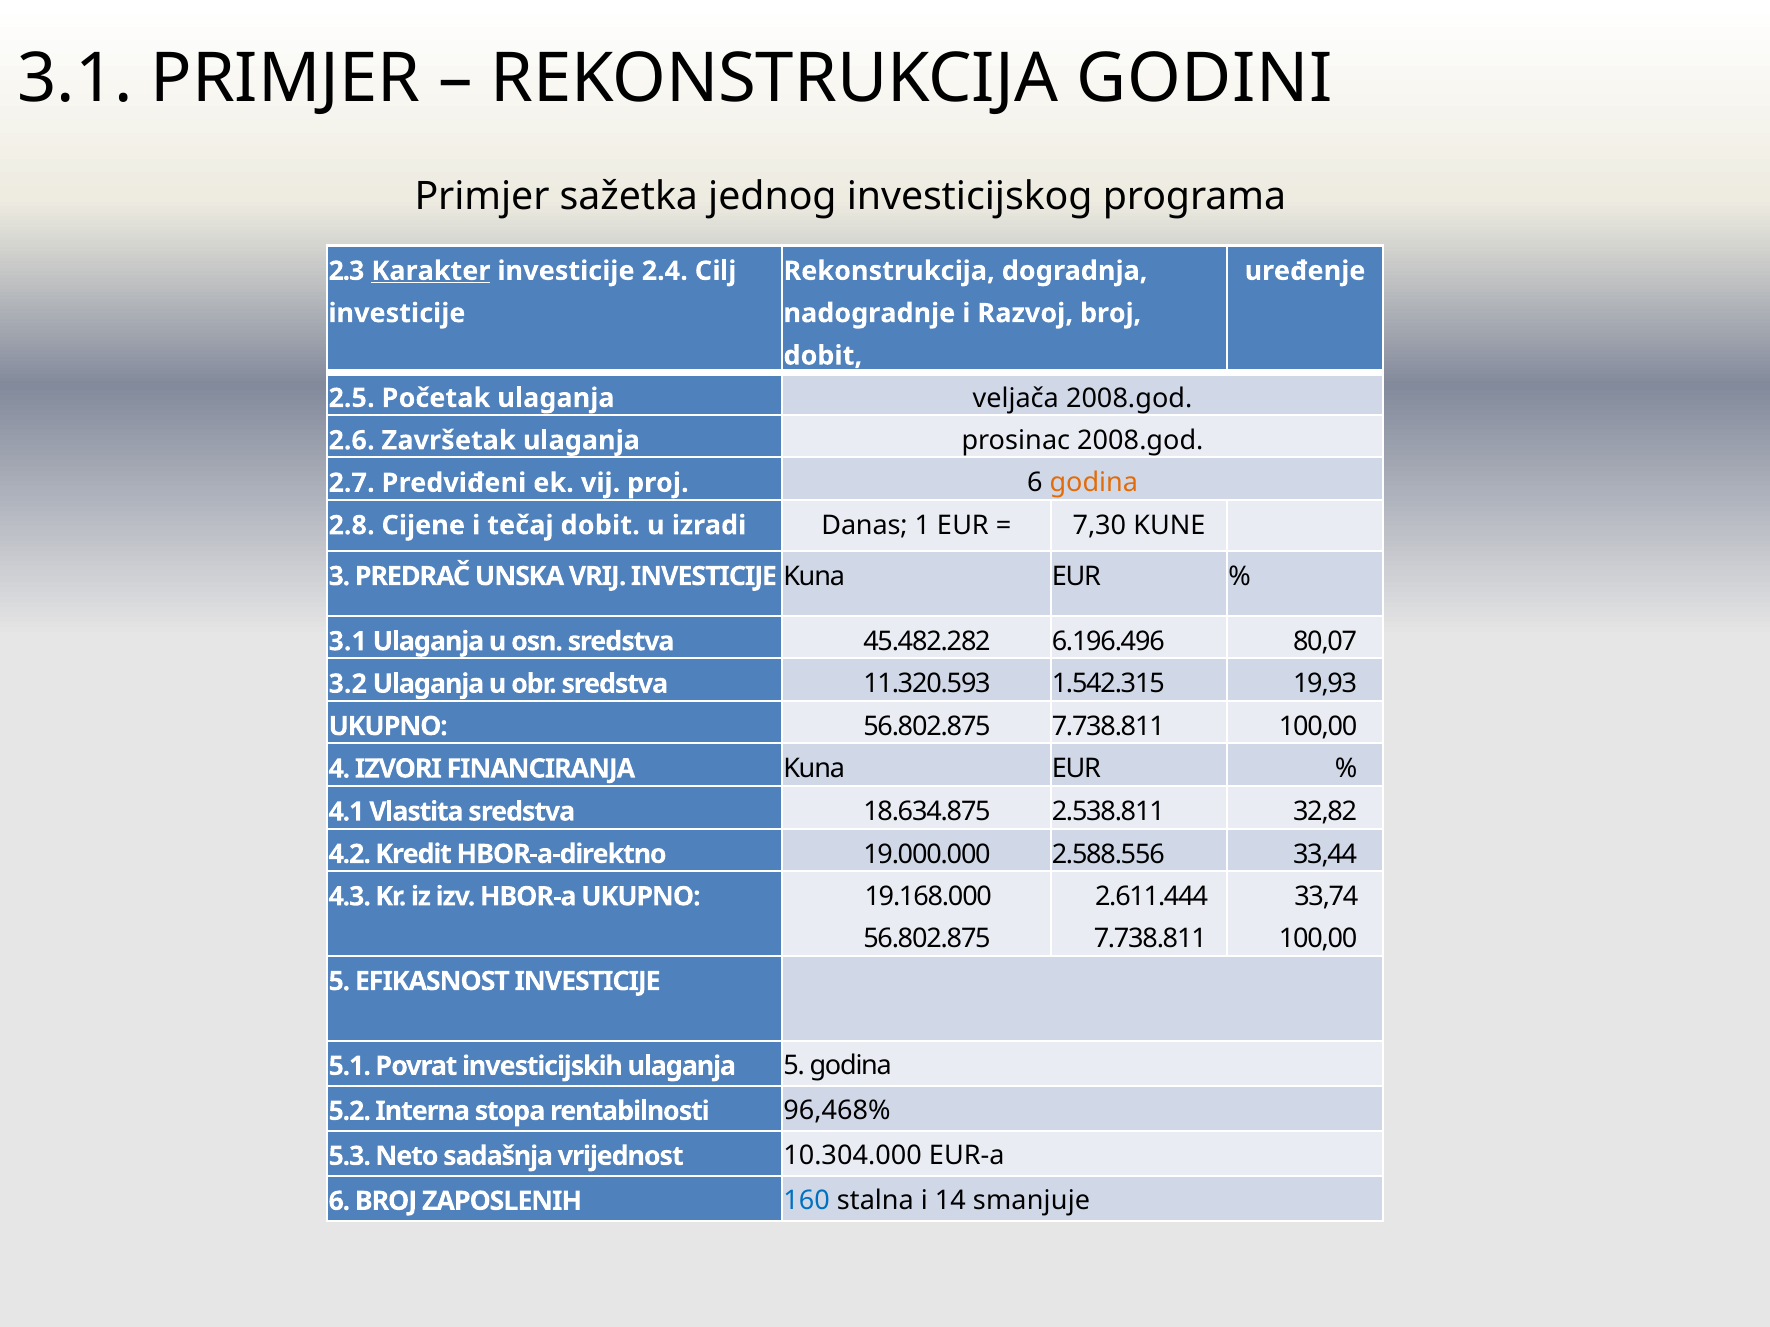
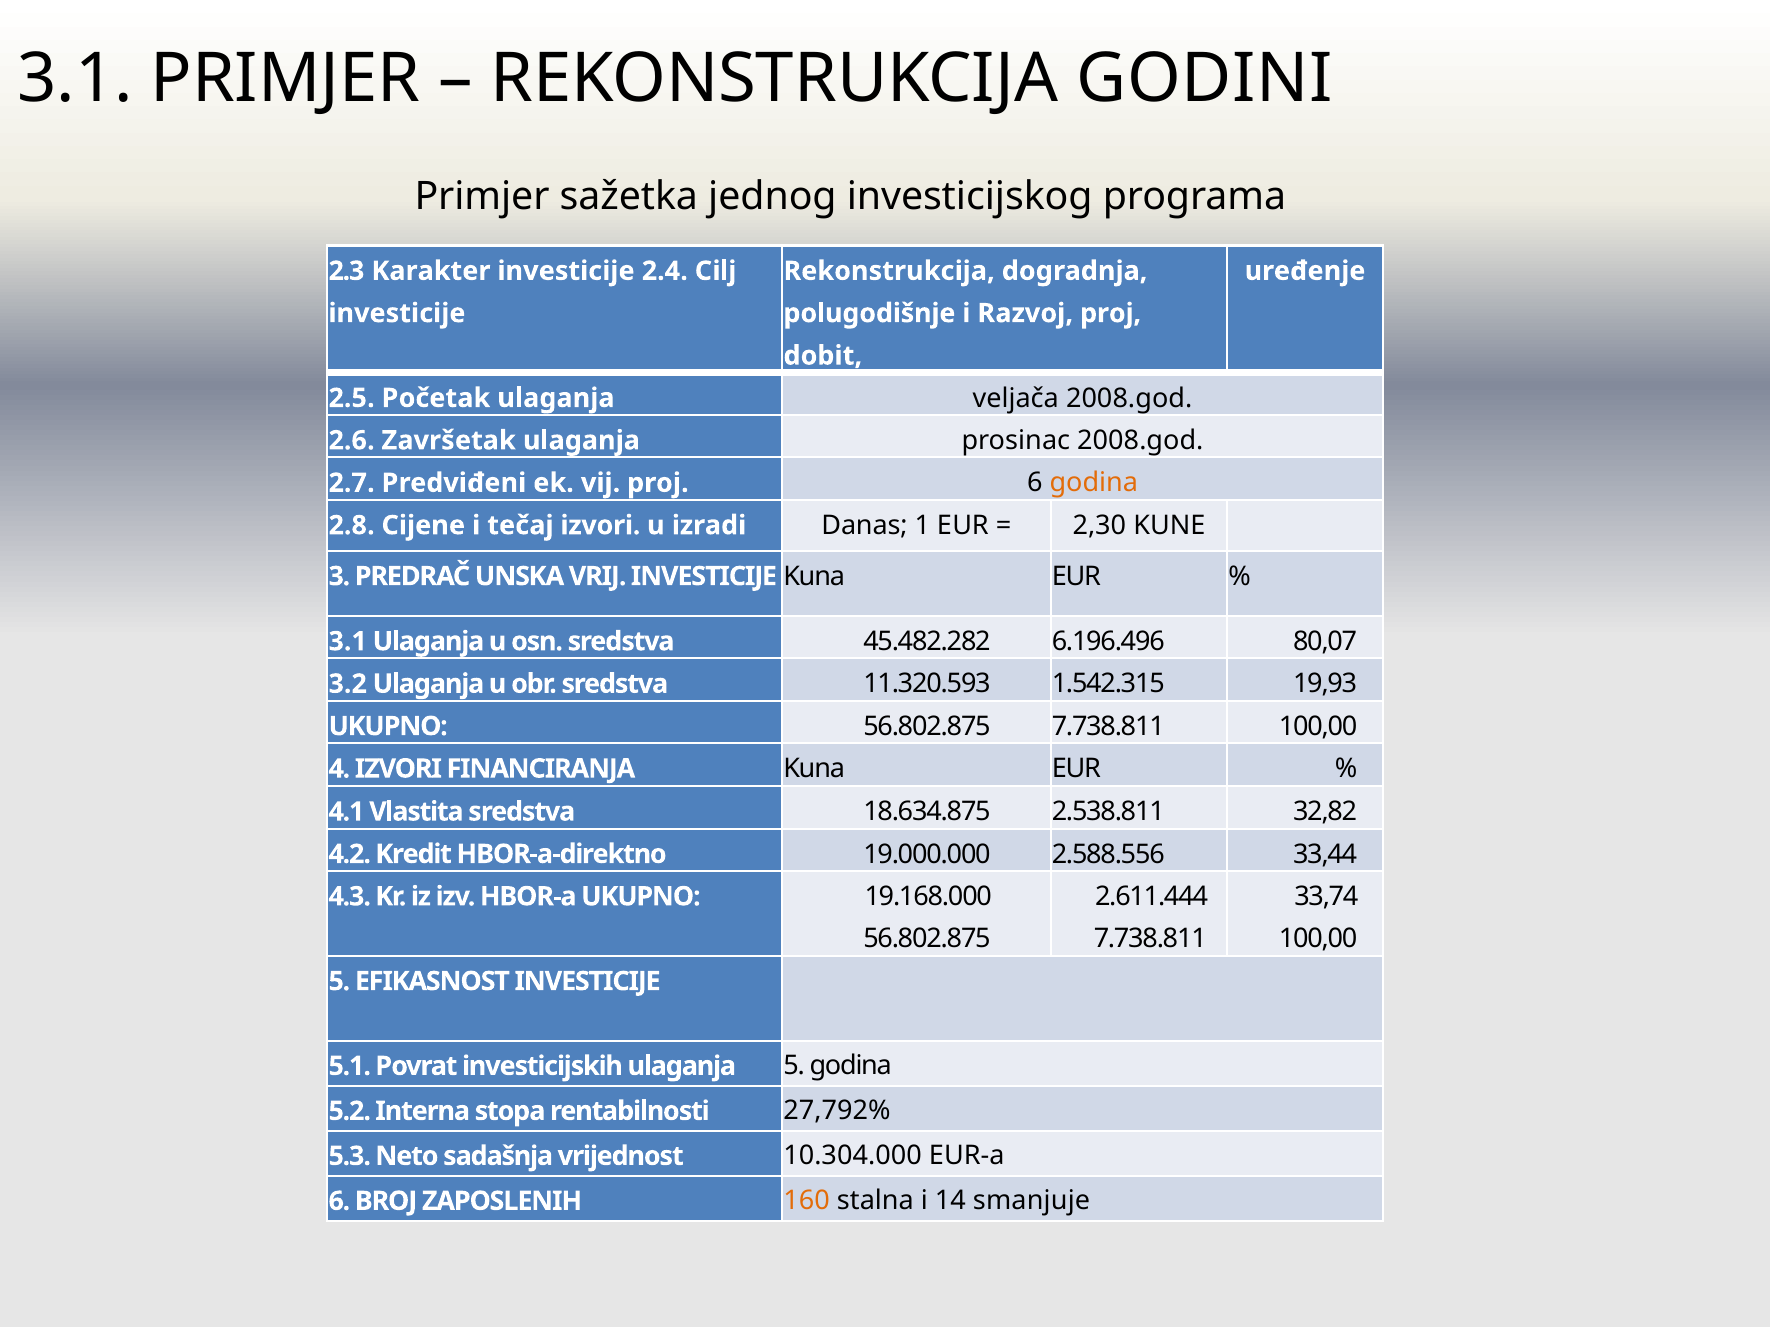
Karakter underline: present -> none
nadogradnje: nadogradnje -> polugodišnje
Razvoj broj: broj -> proj
tečaj dobit: dobit -> izvori
7,30: 7,30 -> 2,30
96,468%: 96,468% -> 27,792%
160 colour: blue -> orange
